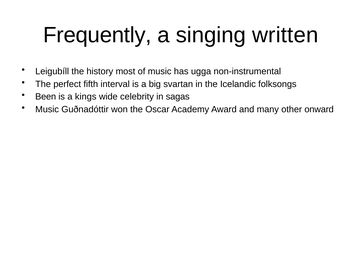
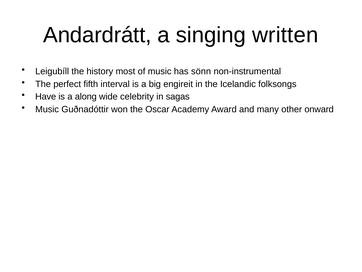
Frequently: Frequently -> Andardrátt
ugga: ugga -> sönn
svartan: svartan -> engireit
Been: Been -> Have
kings: kings -> along
